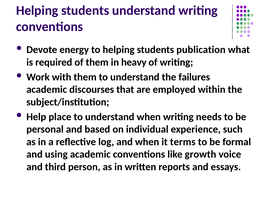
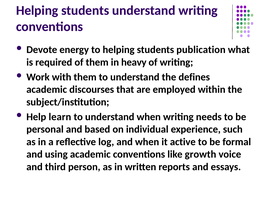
failures: failures -> defines
place: place -> learn
terms: terms -> active
